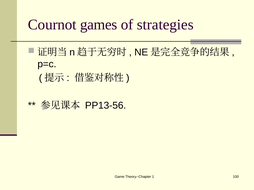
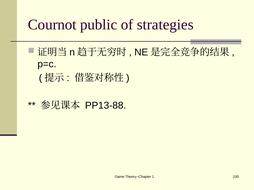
games: games -> public
PP13-56: PP13-56 -> PP13-88
